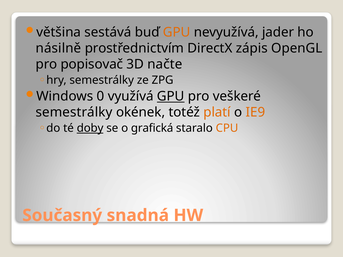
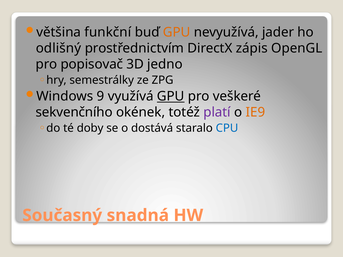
sestává: sestává -> funkční
násilně: násilně -> odlišný
načte: načte -> jedno
0: 0 -> 9
semestrálky at (74, 112): semestrálky -> sekvenčního
platí colour: orange -> purple
doby underline: present -> none
grafická: grafická -> dostává
CPU colour: orange -> blue
